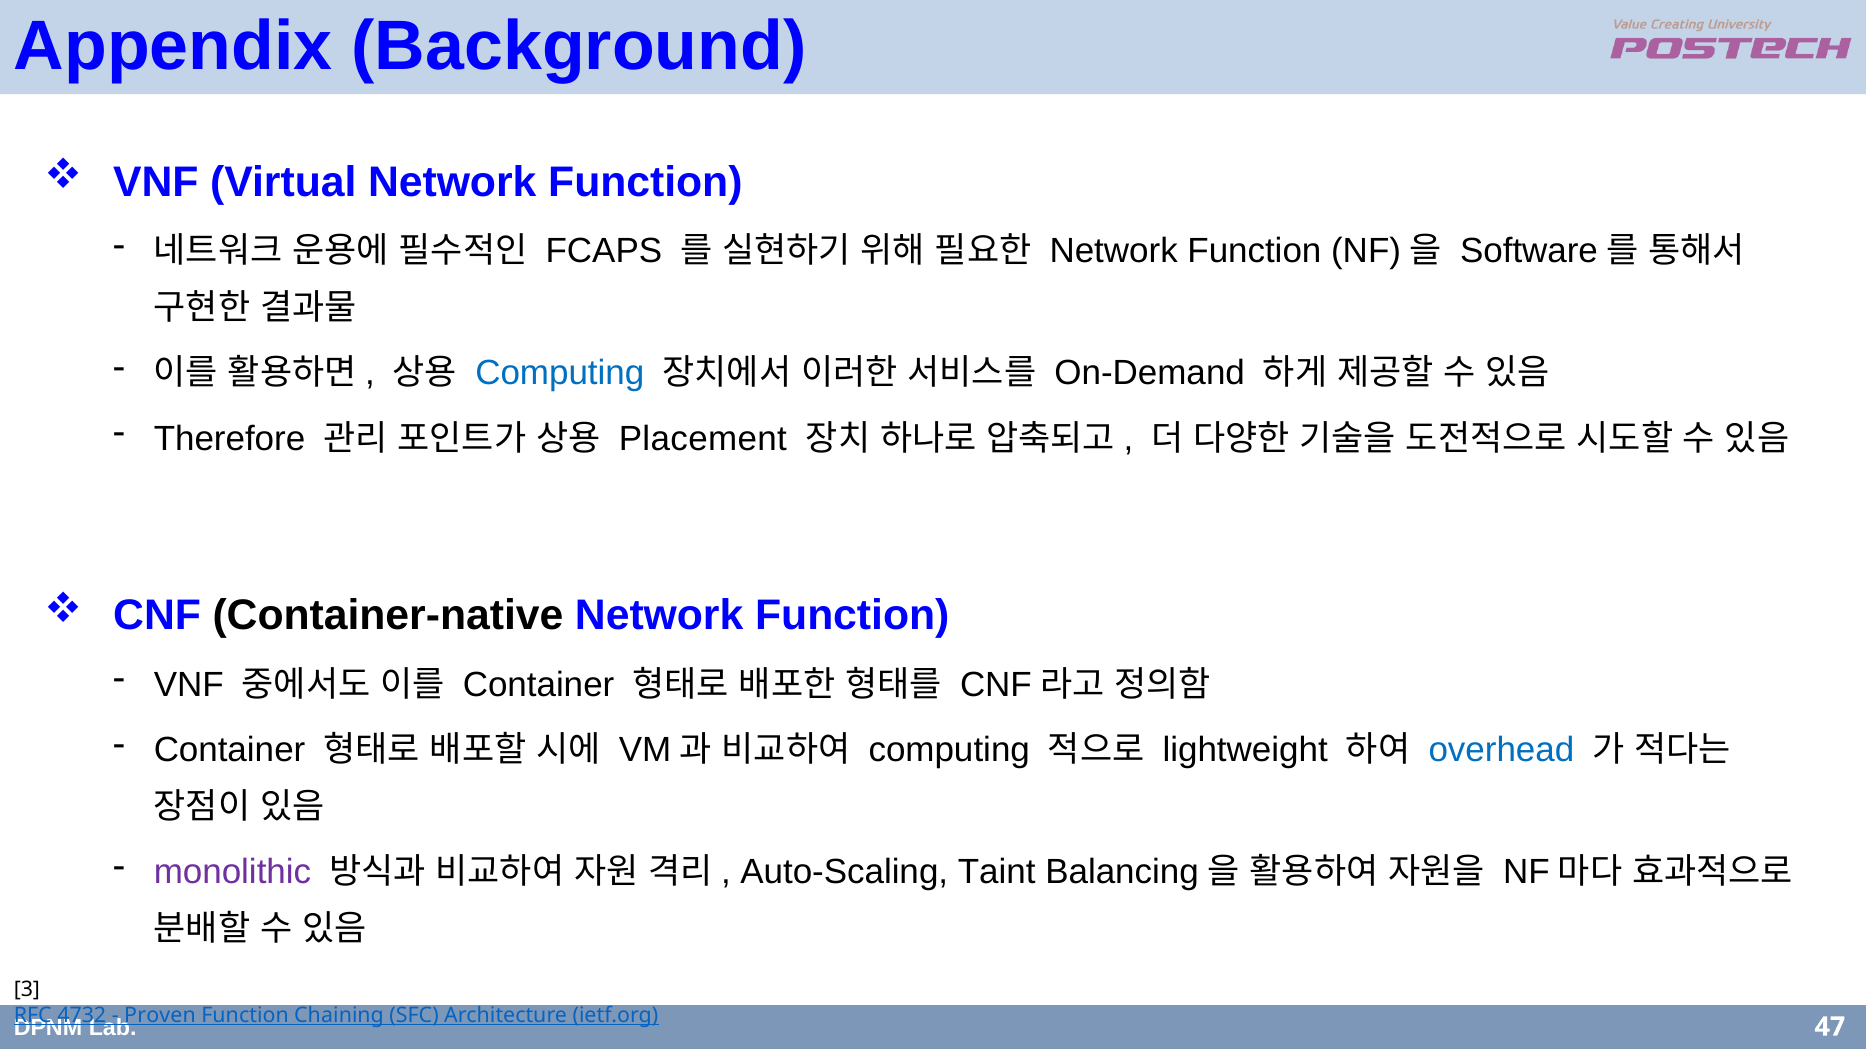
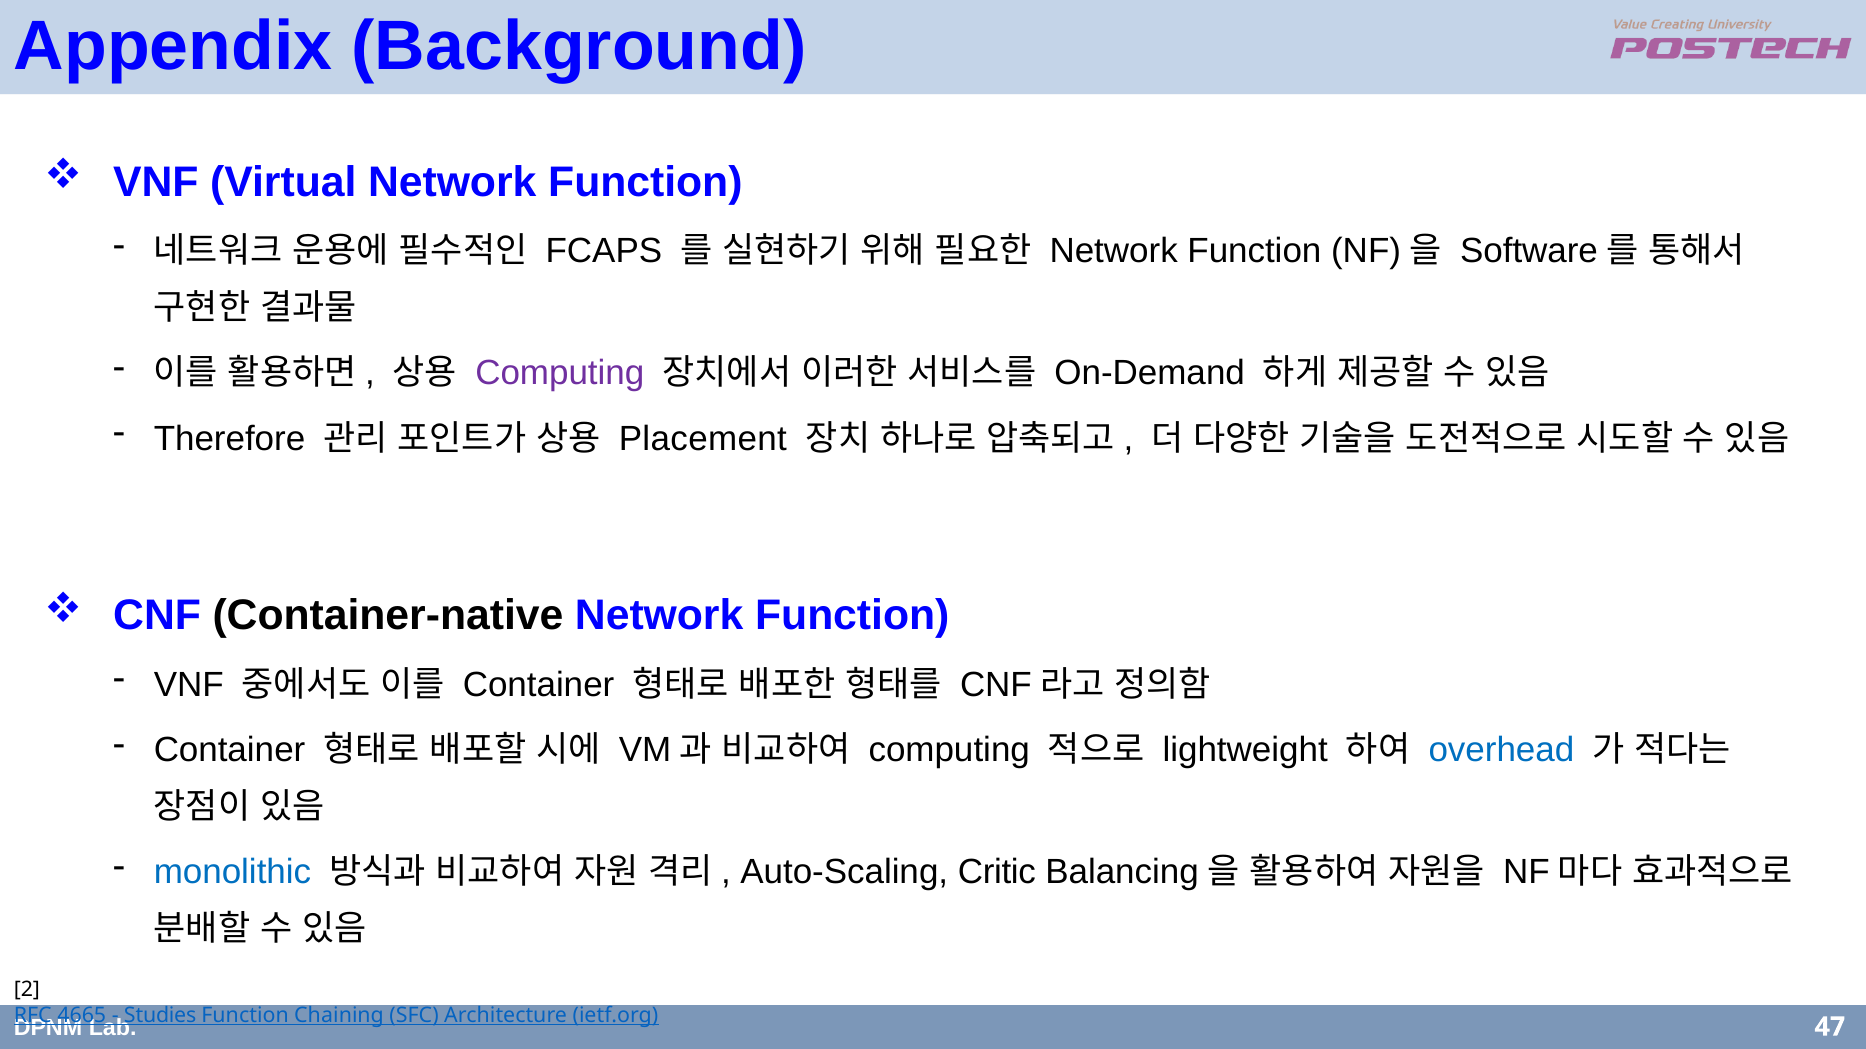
Computing at (560, 373) colour: blue -> purple
monolithic colour: purple -> blue
Taint: Taint -> Critic
3: 3 -> 2
4732: 4732 -> 4665
Proven: Proven -> Studies
